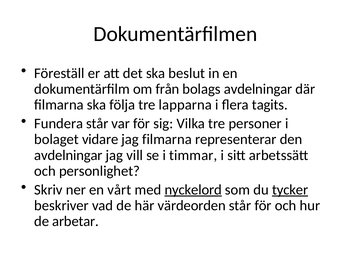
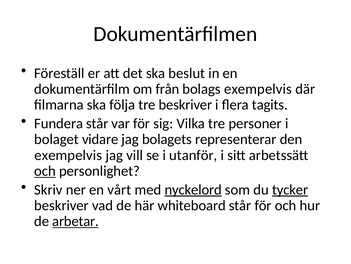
bolags avdelningar: avdelningar -> exempelvis
tre lapparna: lapparna -> beskriver
jag filmarna: filmarna -> bolagets
avdelningar at (68, 155): avdelningar -> exempelvis
timmar: timmar -> utanför
och at (45, 171) underline: none -> present
värdeorden: värdeorden -> whiteboard
arbetar underline: none -> present
